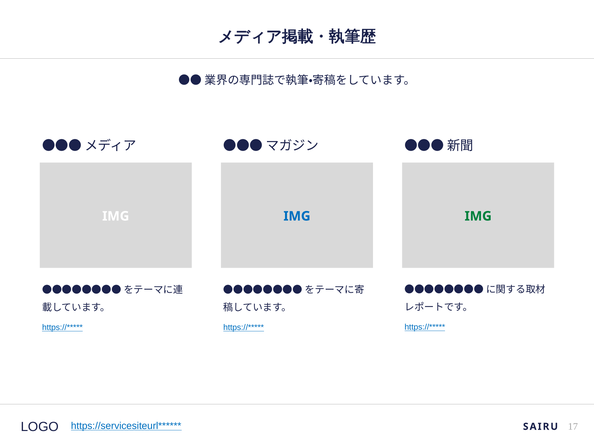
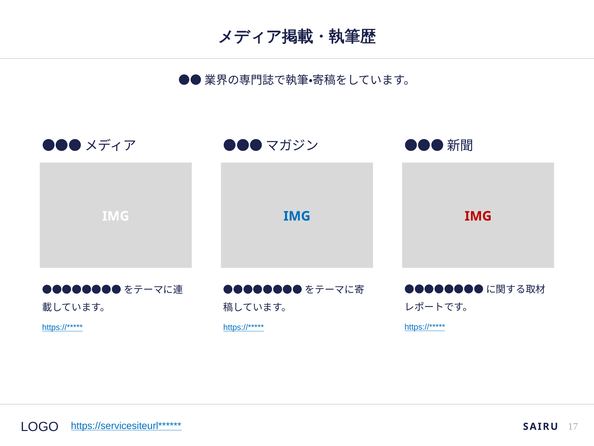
IMG at (478, 216) colour: green -> red
